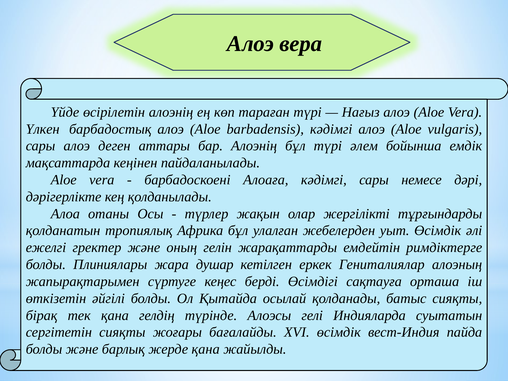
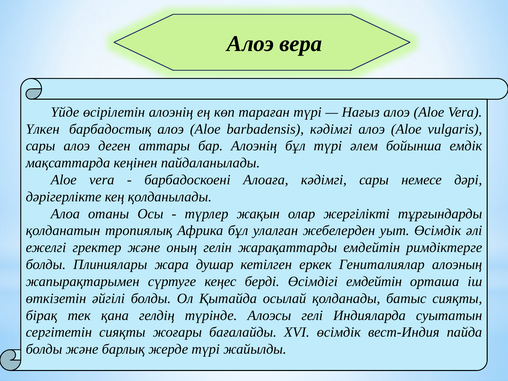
Өсiмдiгi сақтауға: сақтауға -> емдейтiн
жерде қана: қана -> түрі
